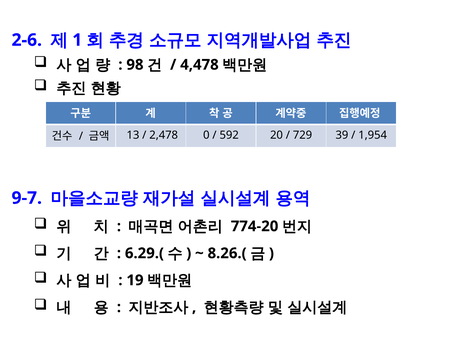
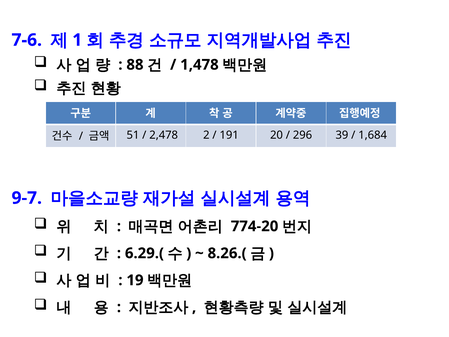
2-6: 2-6 -> 7-6
98: 98 -> 88
4,478: 4,478 -> 1,478
13: 13 -> 51
0: 0 -> 2
592: 592 -> 191
729: 729 -> 296
1,954: 1,954 -> 1,684
